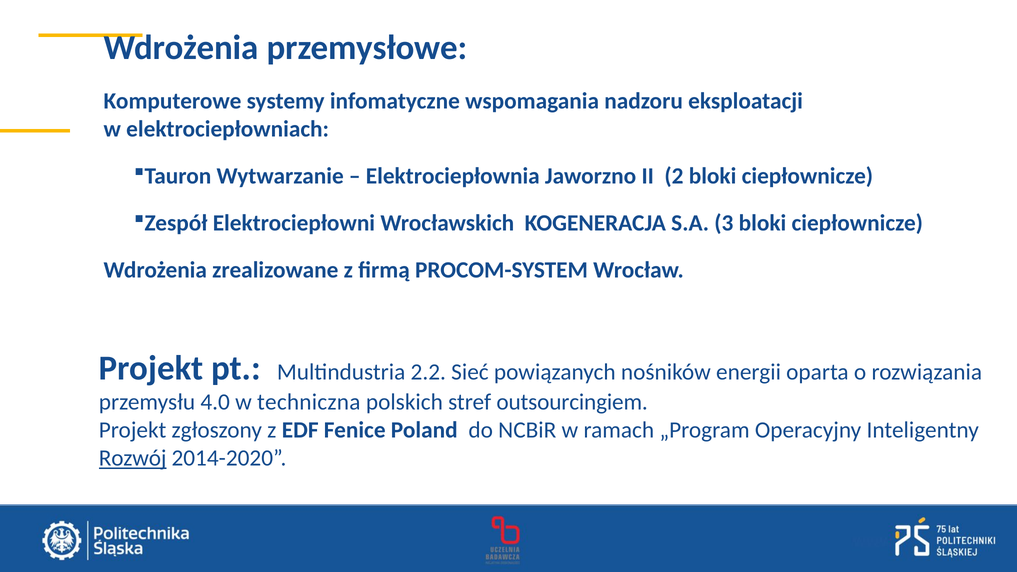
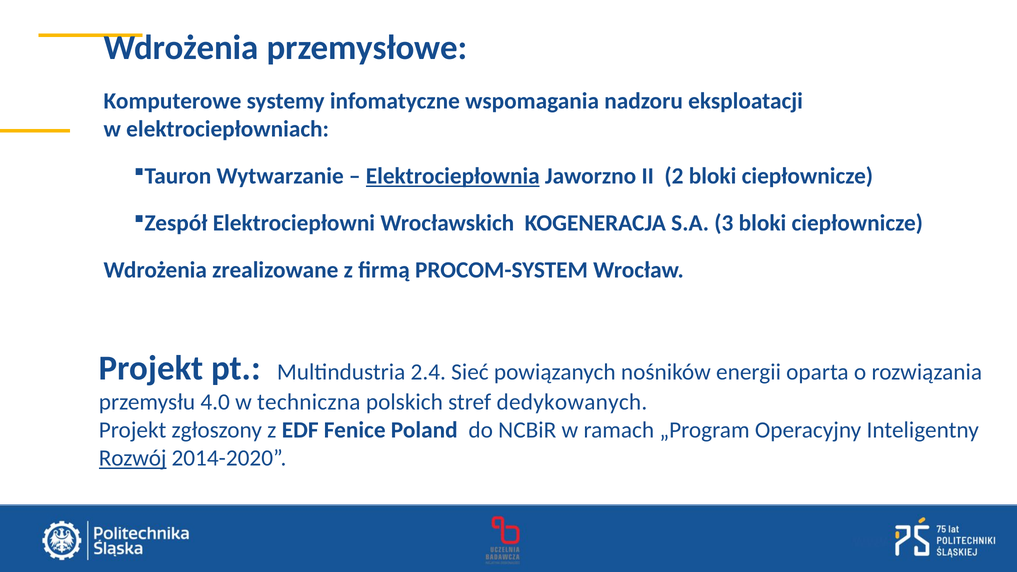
Elektrociepłownia underline: none -> present
2.2: 2.2 -> 2.4
outsourcingiem: outsourcingiem -> dedykowanych
